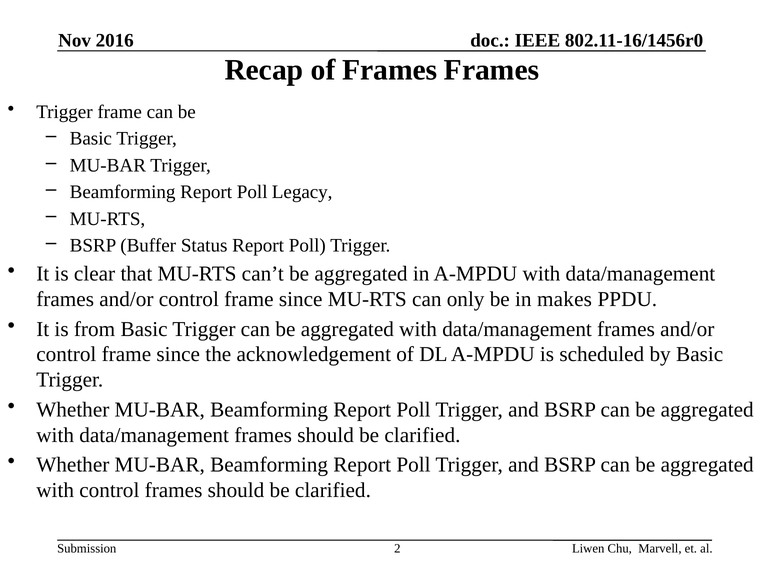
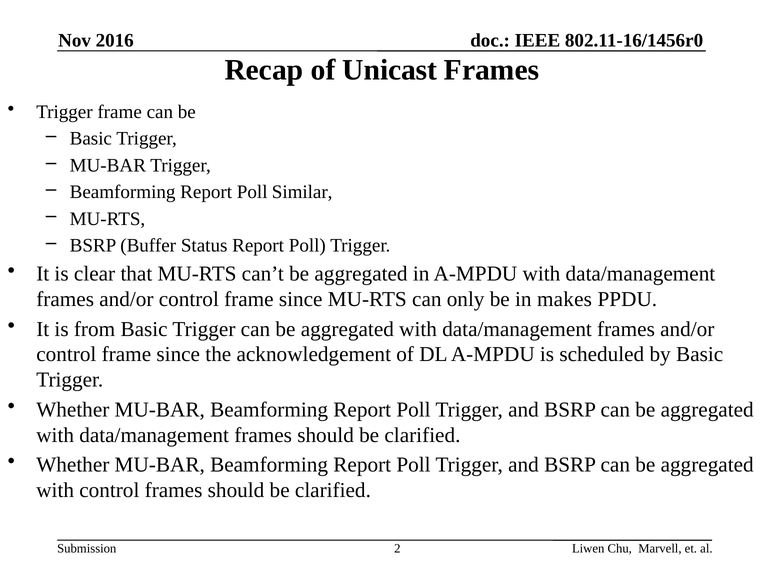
of Frames: Frames -> Unicast
Legacy: Legacy -> Similar
